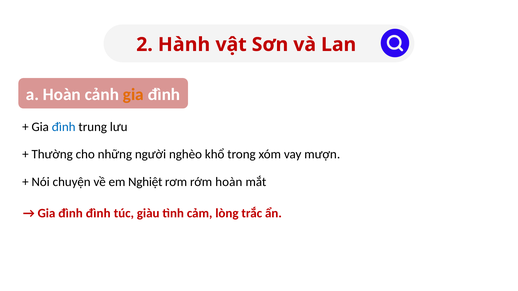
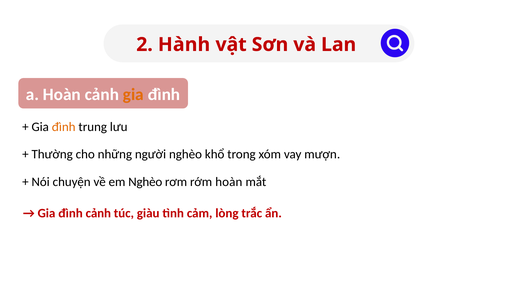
đình at (64, 127) colour: blue -> orange
em Nghiệt: Nghiệt -> Nghèo
đình đình: đình -> cảnh
